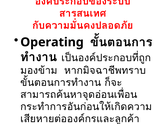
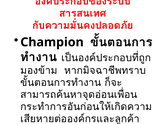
Operating: Operating -> Champion
